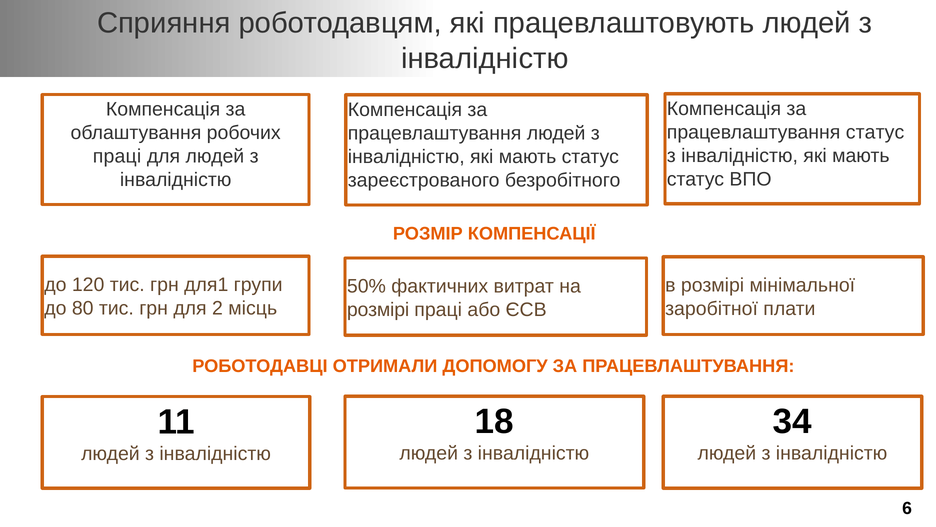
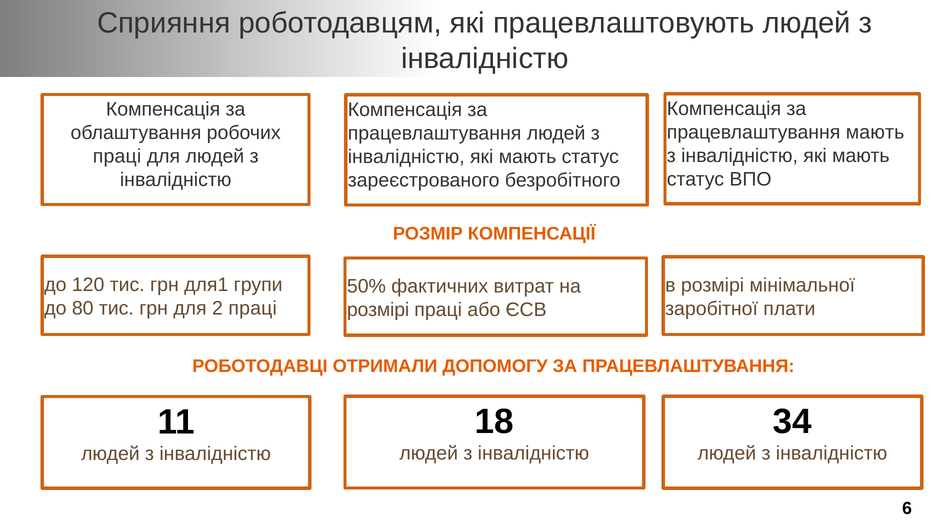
працевлаштування статус: статус -> мають
2 місць: місць -> праці
